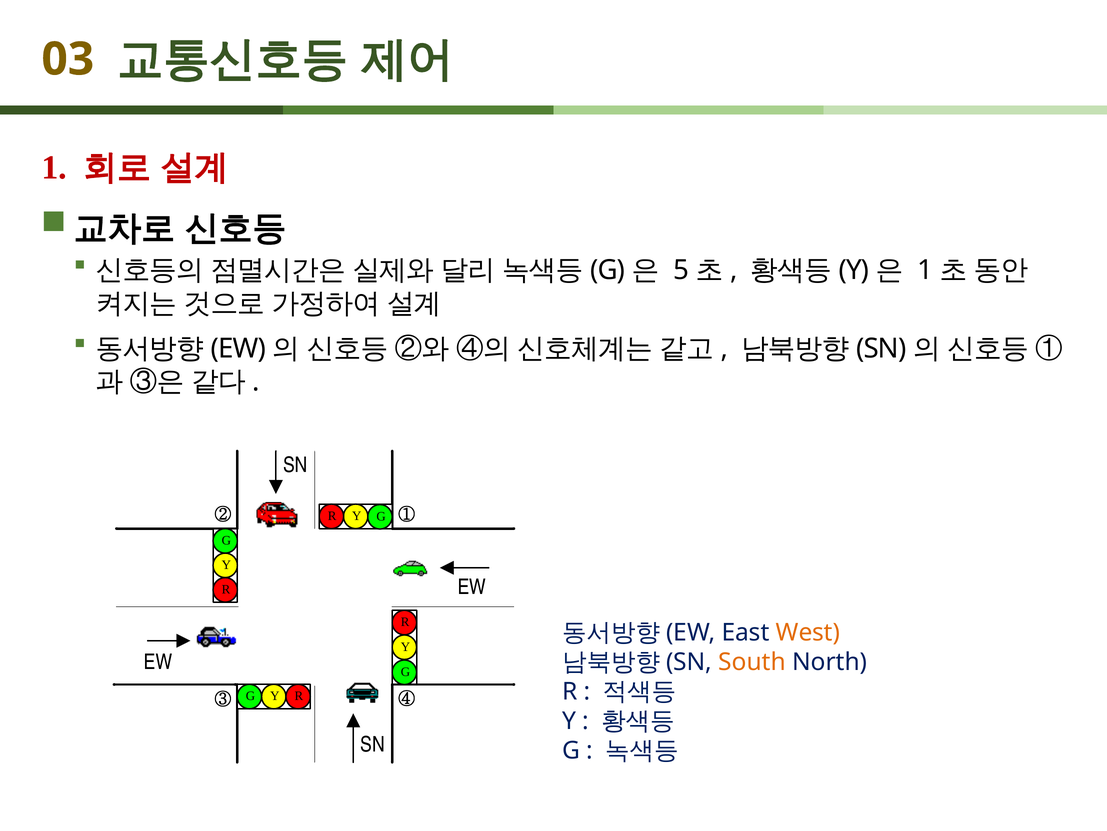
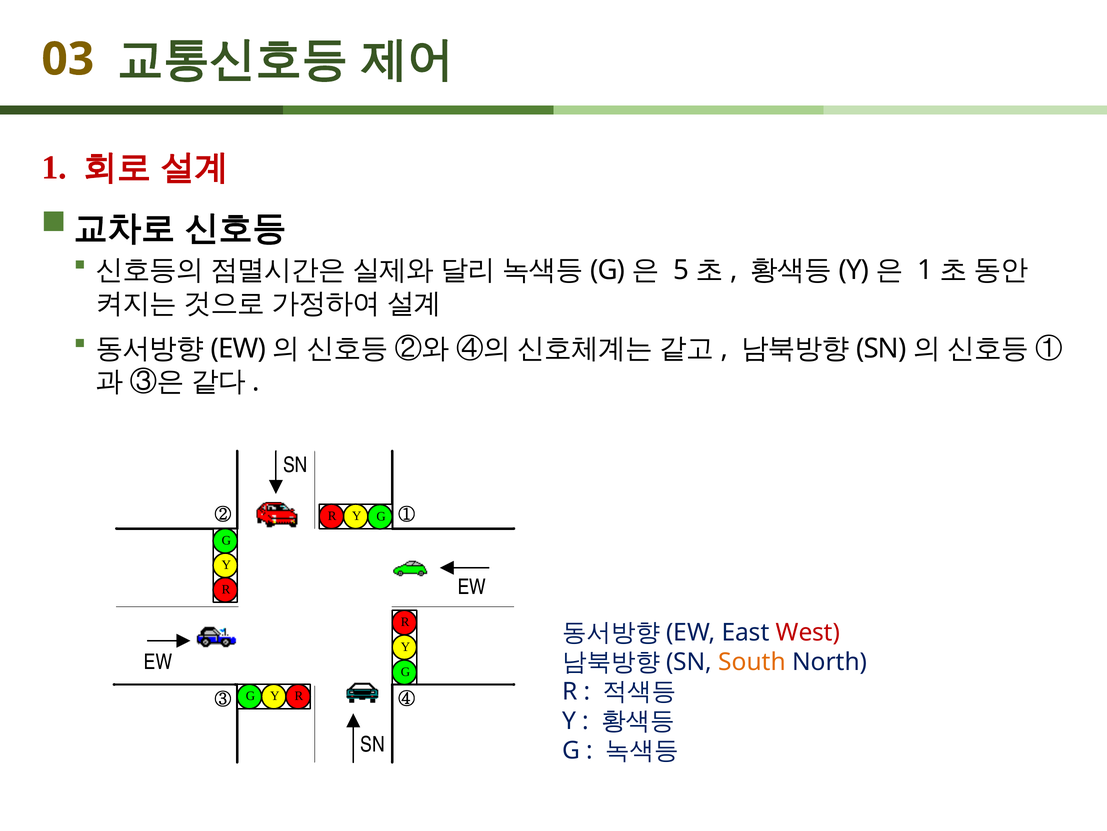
West colour: orange -> red
